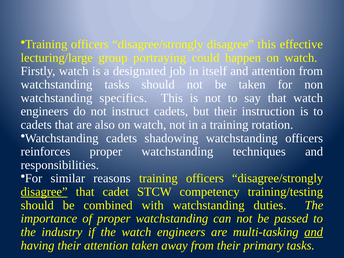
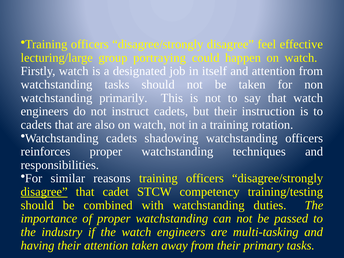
disagree this: this -> feel
specifics: specifics -> primarily
and at (314, 232) underline: present -> none
